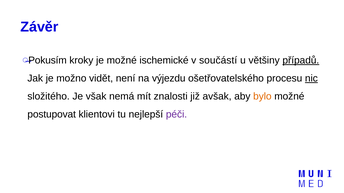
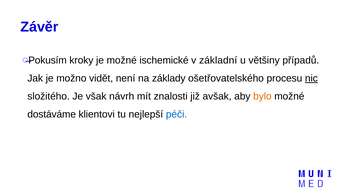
součástí: součástí -> základní
případů underline: present -> none
výjezdu: výjezdu -> základy
nemá: nemá -> návrh
postupovat: postupovat -> dostáváme
péči colour: purple -> blue
